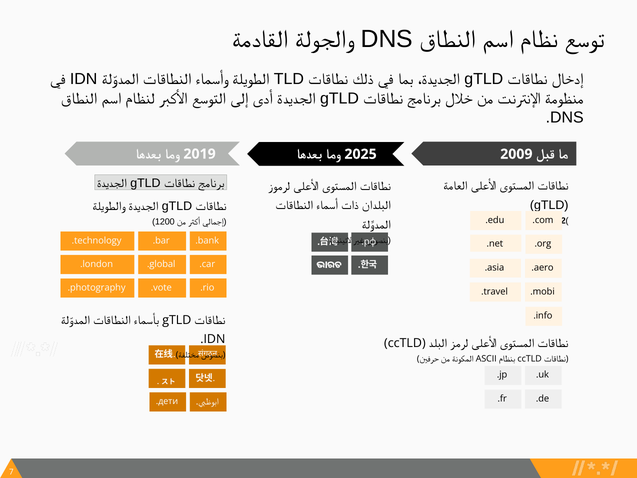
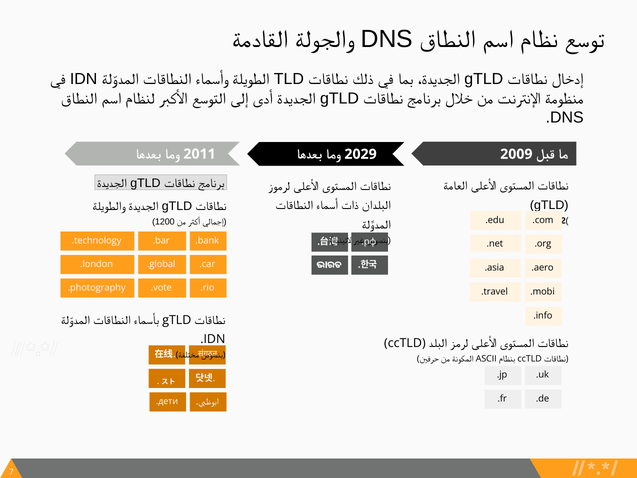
2019: 2019 -> 2011
2025: 2025 -> 2029
